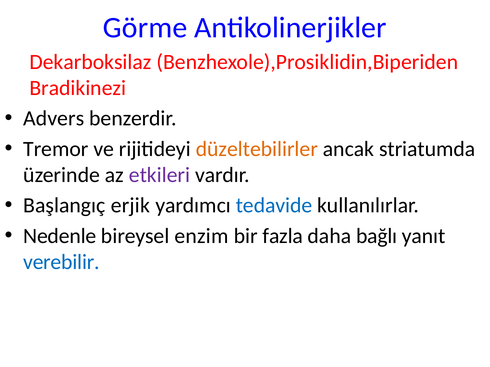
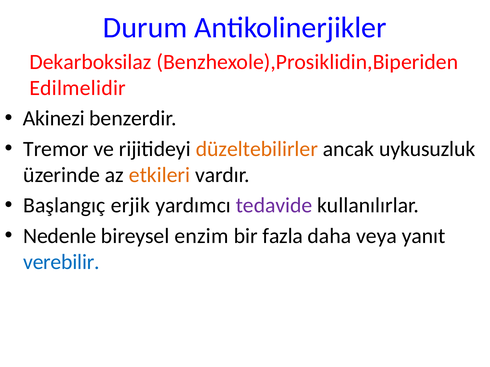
Görme: Görme -> Durum
Bradikinezi: Bradikinezi -> Edilmelidir
Advers: Advers -> Akinezi
striatumda: striatumda -> uykusuzluk
etkileri colour: purple -> orange
tedavide colour: blue -> purple
bağlı: bağlı -> veya
